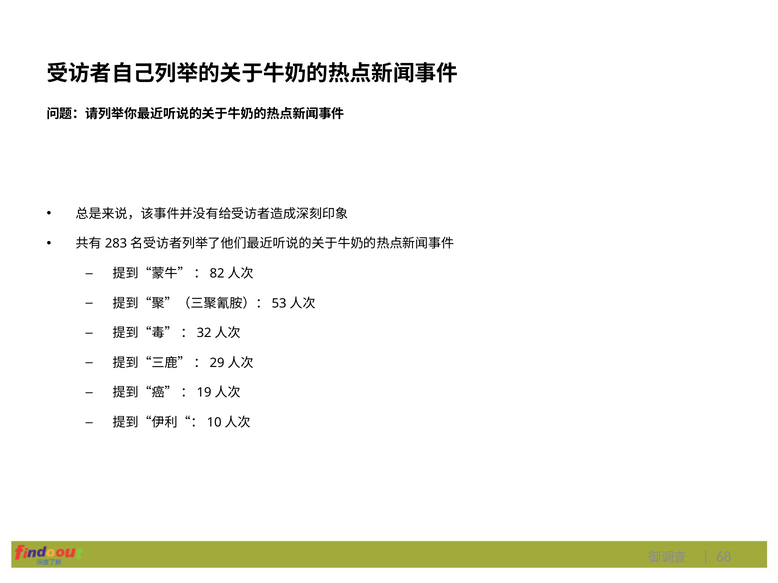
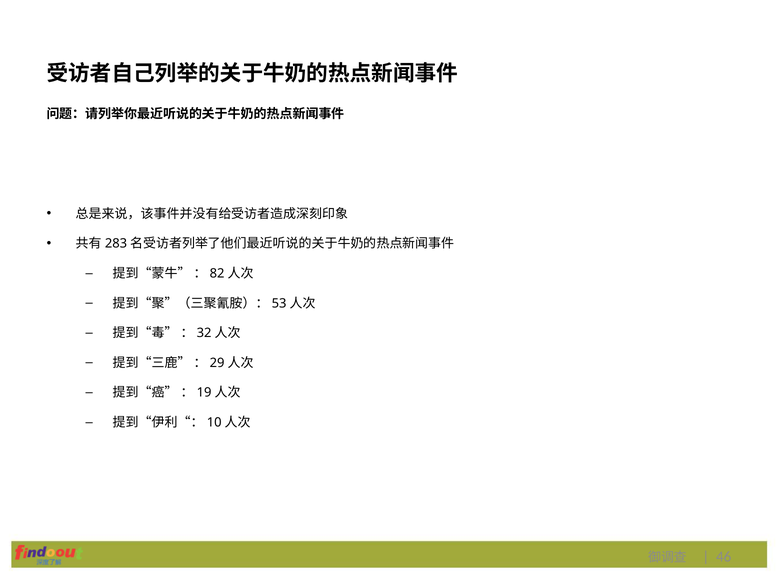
68: 68 -> 46
